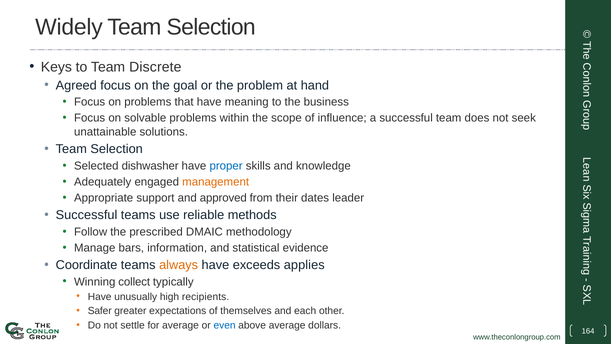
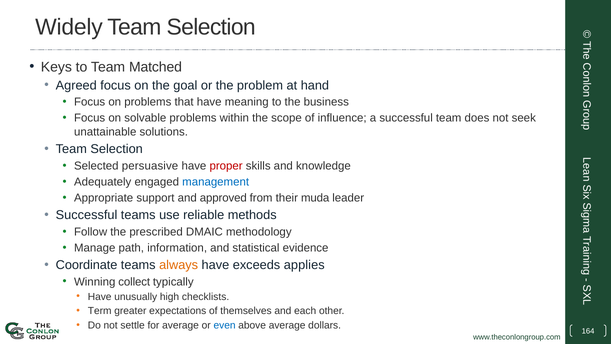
Discrete: Discrete -> Matched
dishwasher: dishwasher -> persuasive
proper colour: blue -> red
management colour: orange -> blue
dates: dates -> muda
bars: bars -> path
recipients: recipients -> checklists
Safer: Safer -> Term
